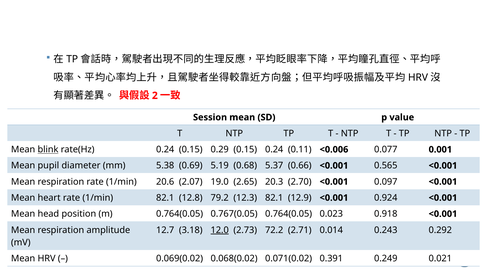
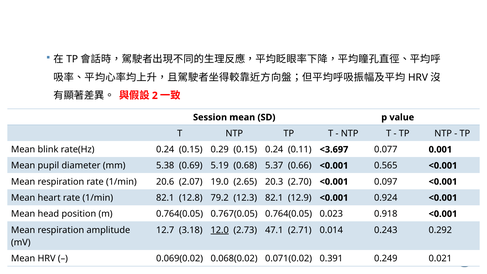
blink underline: present -> none
<0.006: <0.006 -> <3.697
72.2: 72.2 -> 47.1
